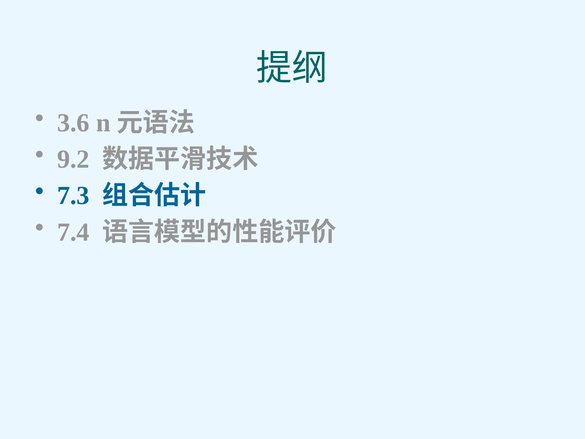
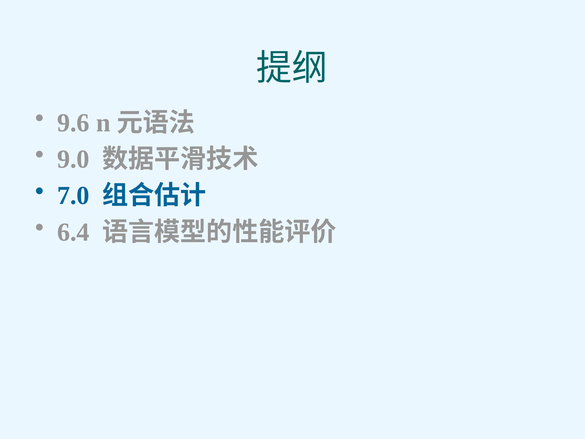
3.6: 3.6 -> 9.6
9.2: 9.2 -> 9.0
7.3: 7.3 -> 7.0
7.4: 7.4 -> 6.4
